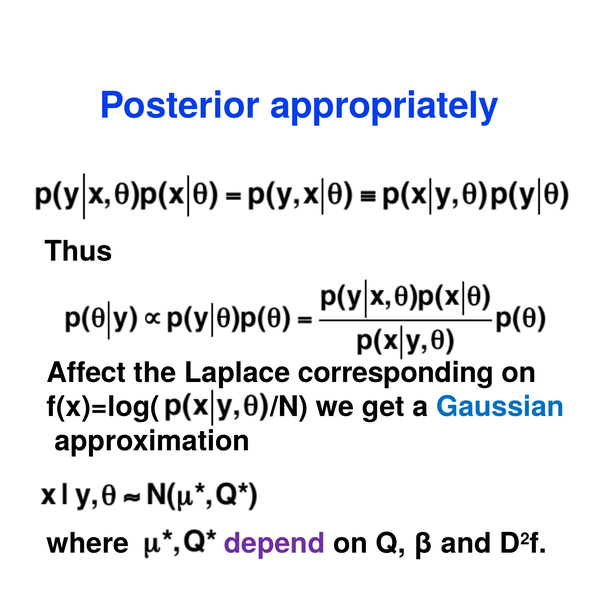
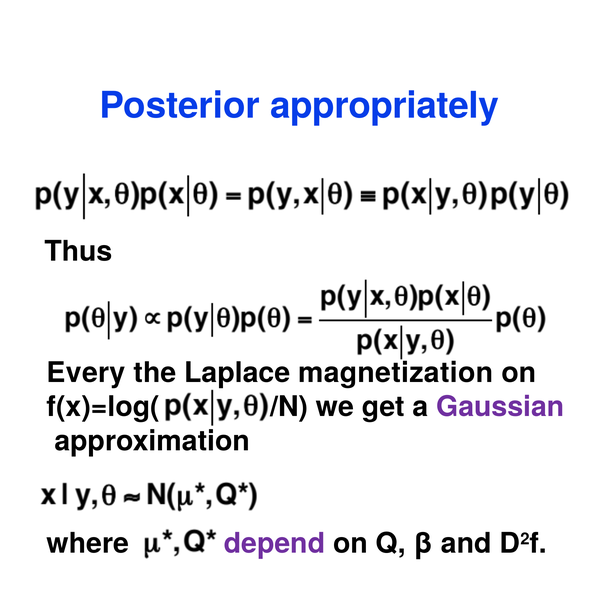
Affect: Affect -> Every
corresponding: corresponding -> magnetization
Gaussian colour: blue -> purple
